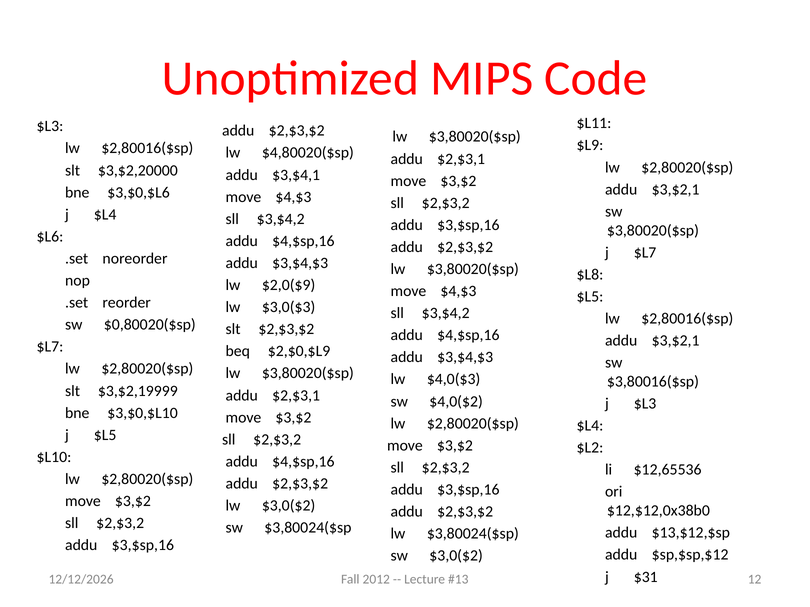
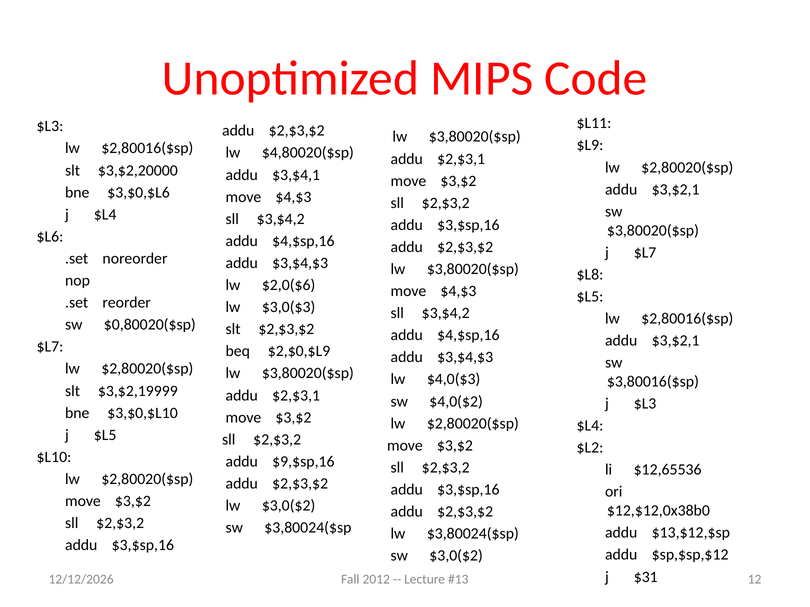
$2,0($9: $2,0($9 -> $2,0($6
$4,$sp,16 at (303, 462): $4,$sp,16 -> $9,$sp,16
